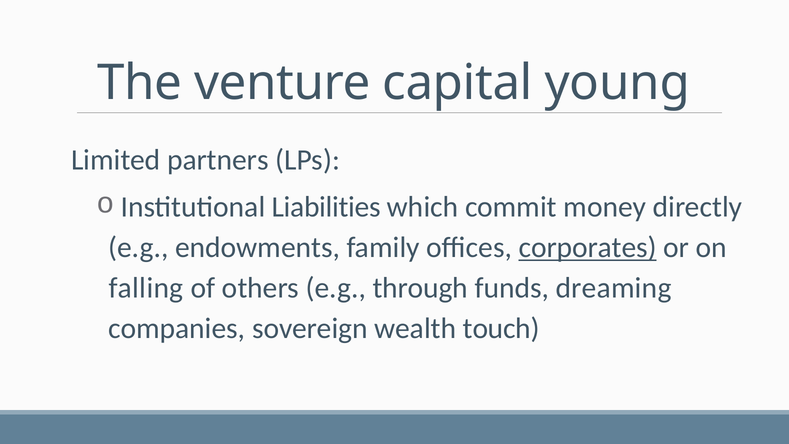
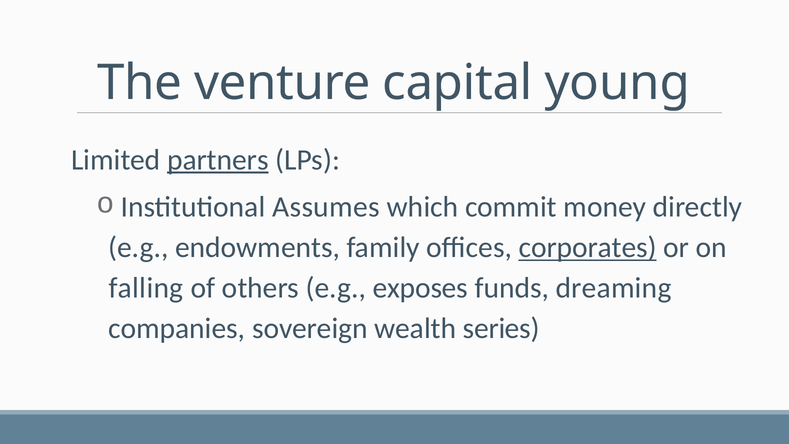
partners underline: none -> present
Liabilities: Liabilities -> Assumes
through: through -> exposes
touch: touch -> series
